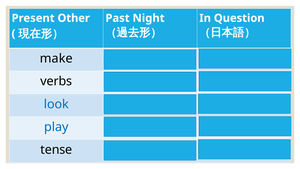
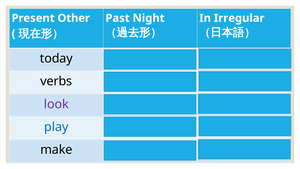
Question: Question -> Irregular
make: make -> today
look colour: blue -> purple
tense: tense -> make
